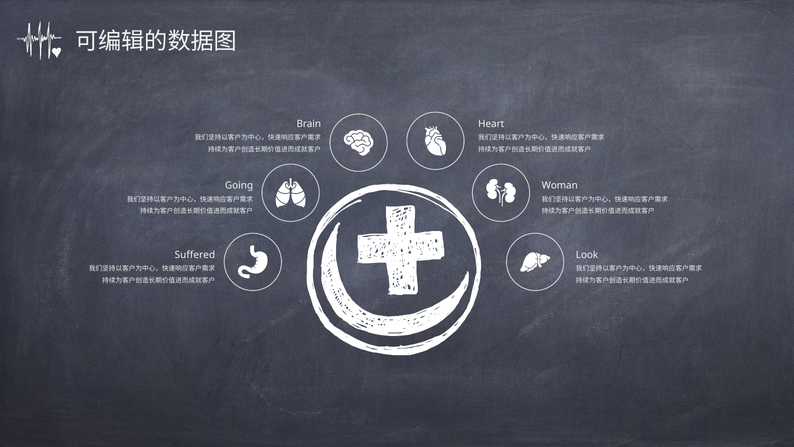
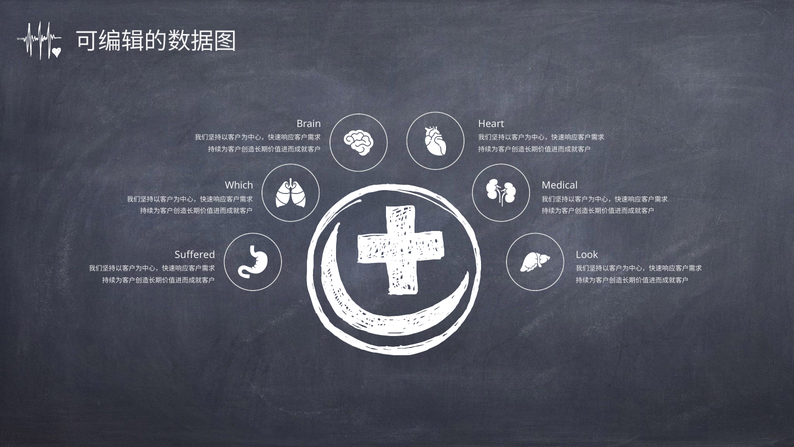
Going: Going -> Which
Woman: Woman -> Medical
